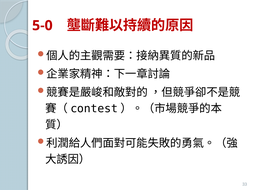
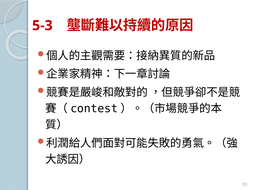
5-0: 5-0 -> 5-3
